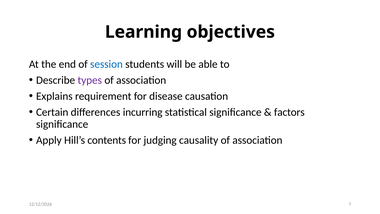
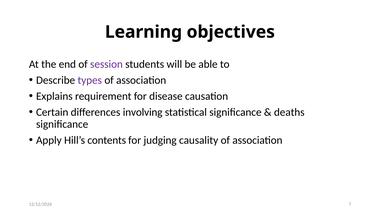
session colour: blue -> purple
incurring: incurring -> involving
factors: factors -> deaths
